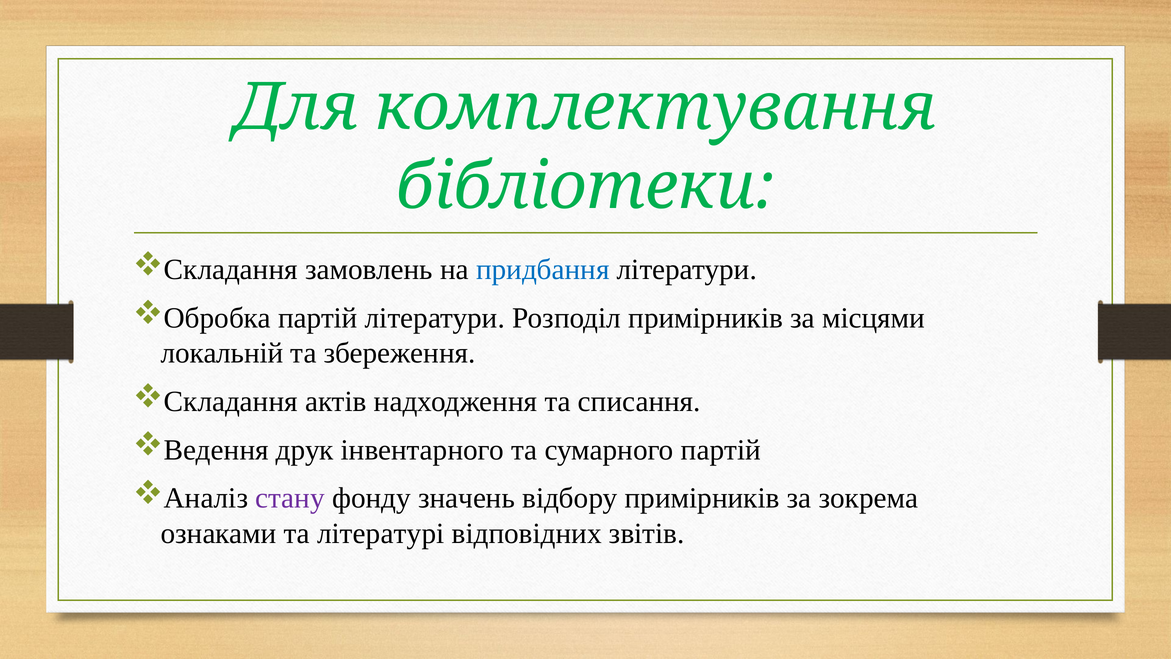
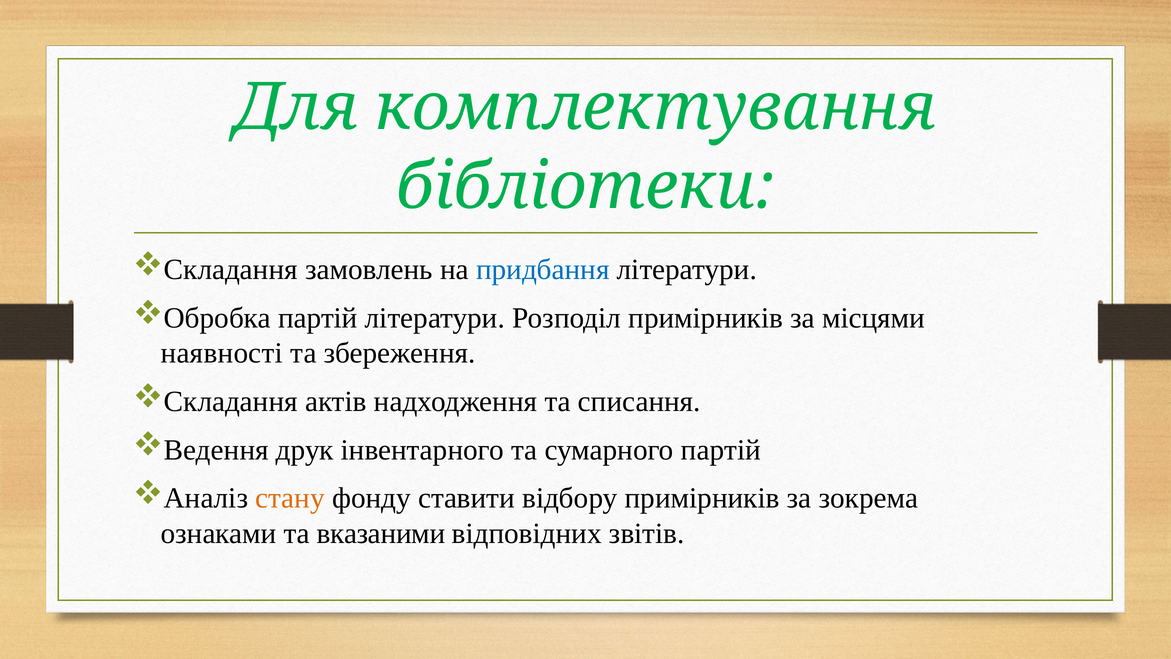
локальній: локальній -> наявності
стану colour: purple -> orange
значень: значень -> ставити
літературі: літературі -> вказаними
